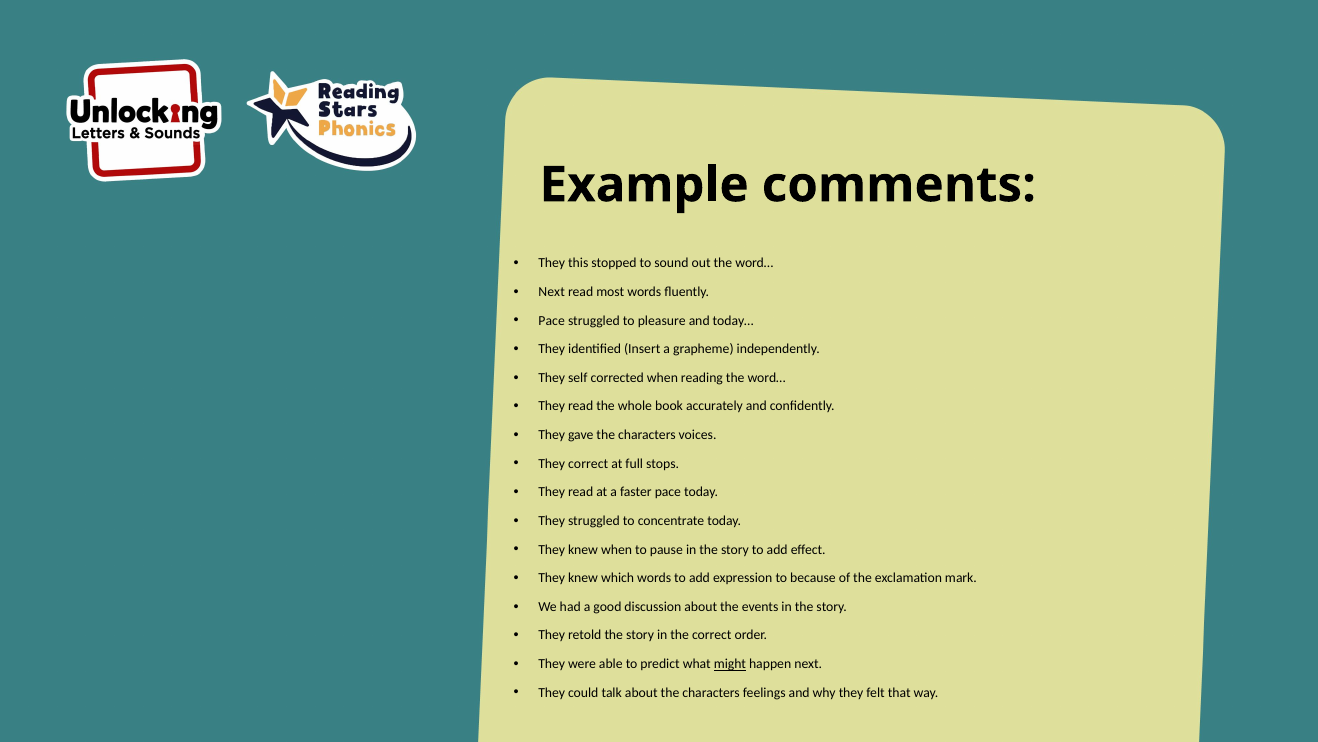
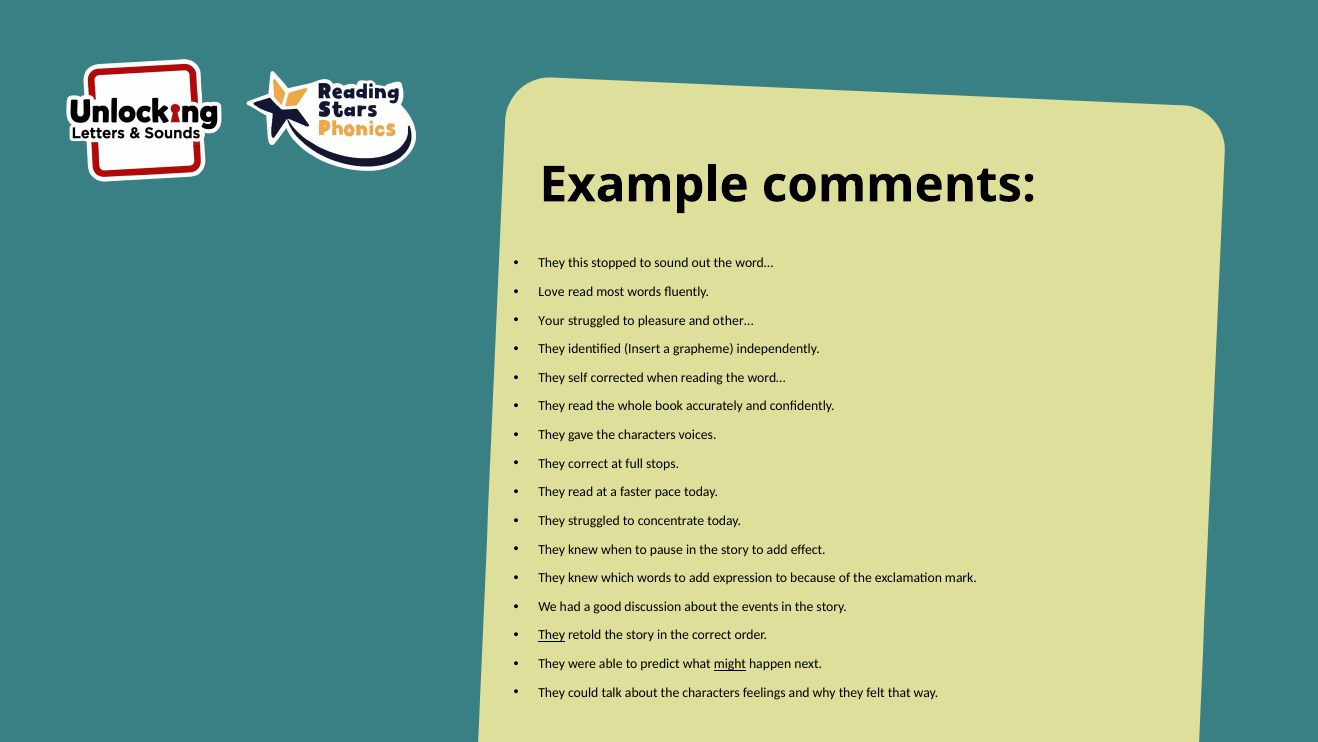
Next at (552, 292): Next -> Love
Pace at (552, 320): Pace -> Your
today…: today… -> other…
They at (552, 635) underline: none -> present
